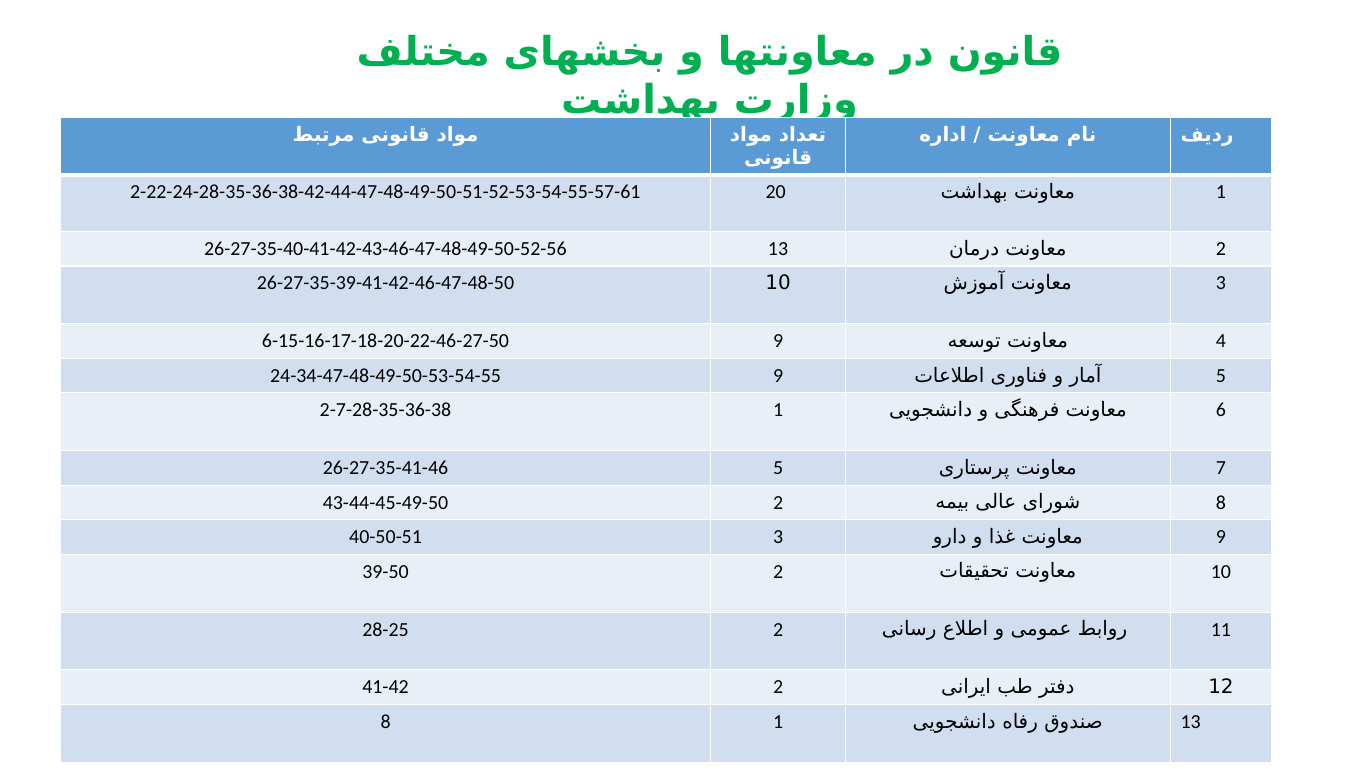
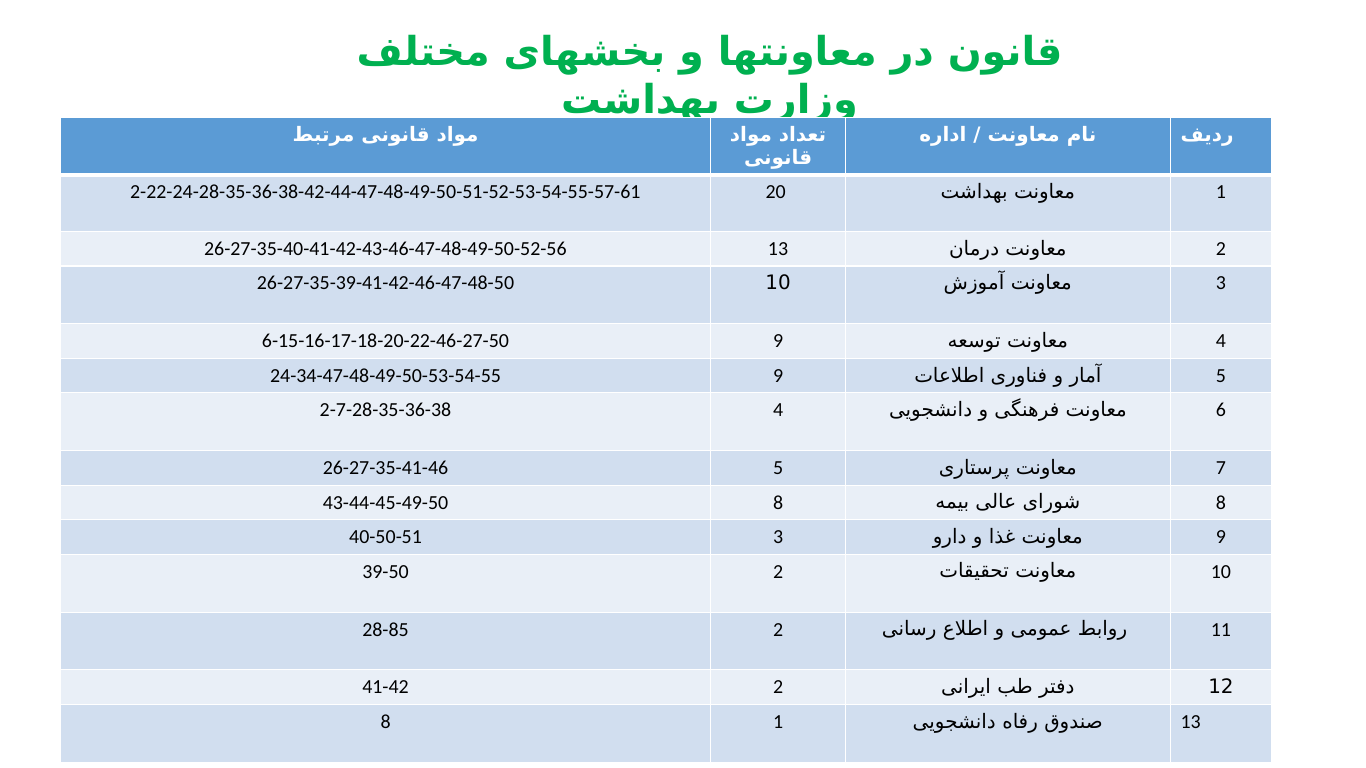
2-7-28-35-36-38 1: 1 -> 4
43-44-45-49-50 2: 2 -> 8
28-25: 28-25 -> 28-85
